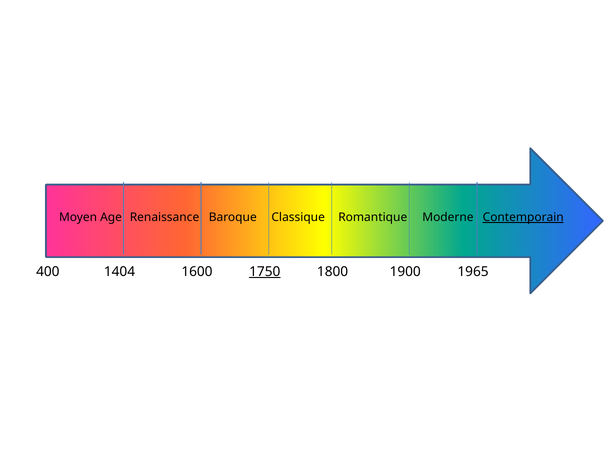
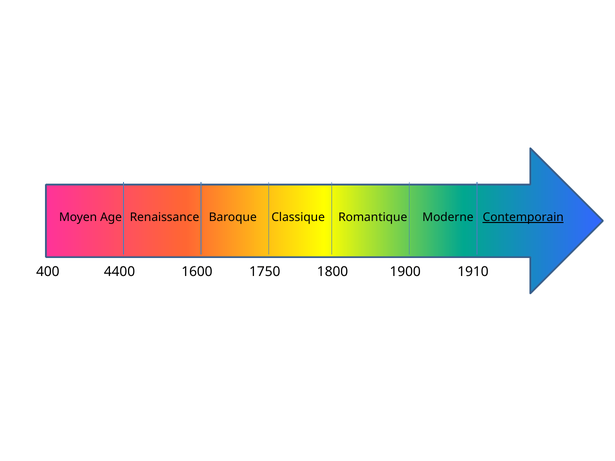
1404: 1404 -> 4400
1750 underline: present -> none
1965: 1965 -> 1910
